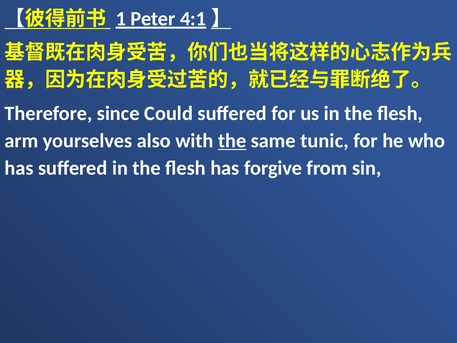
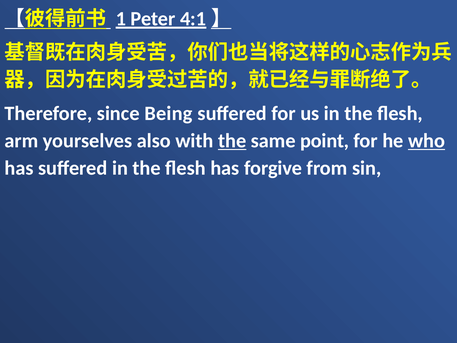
Could: Could -> Being
tunic: tunic -> point
who underline: none -> present
